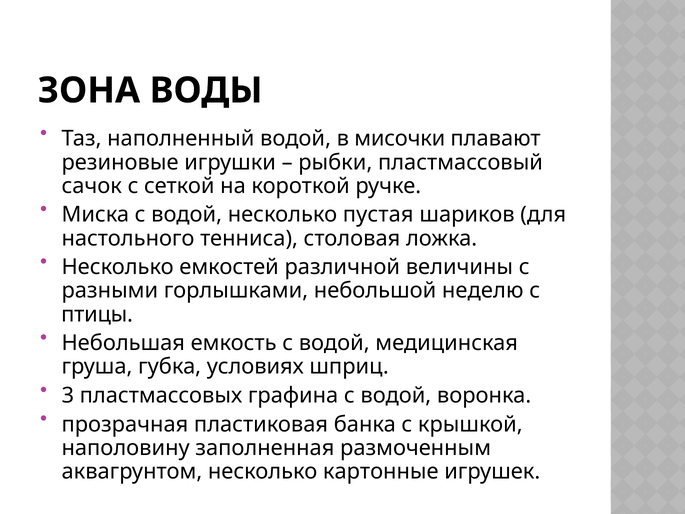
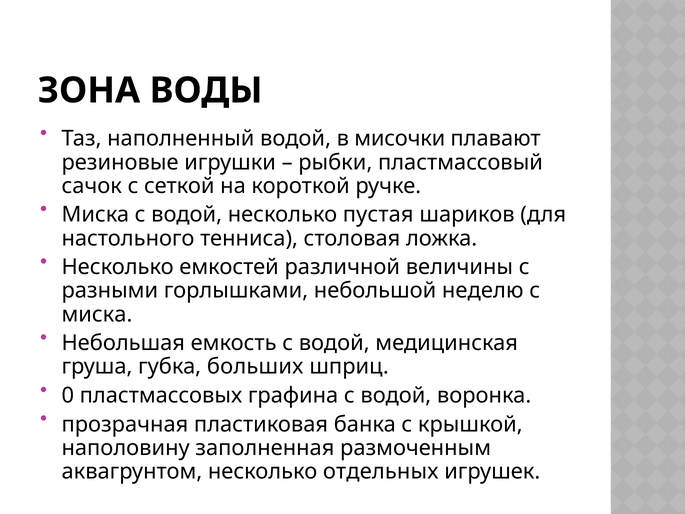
птицы at (97, 314): птицы -> миска
условиях: условиях -> больших
3: 3 -> 0
картонные: картонные -> отдельных
